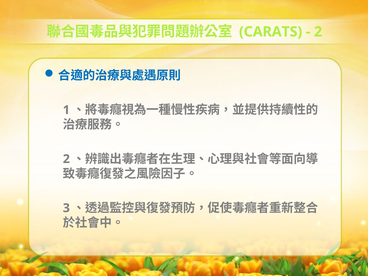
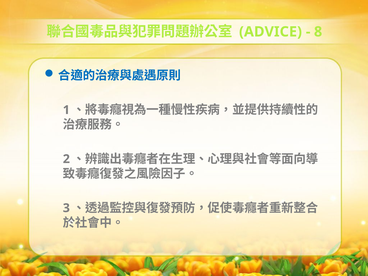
CARATS: CARATS -> ADVICE
2 at (318, 32): 2 -> 8
